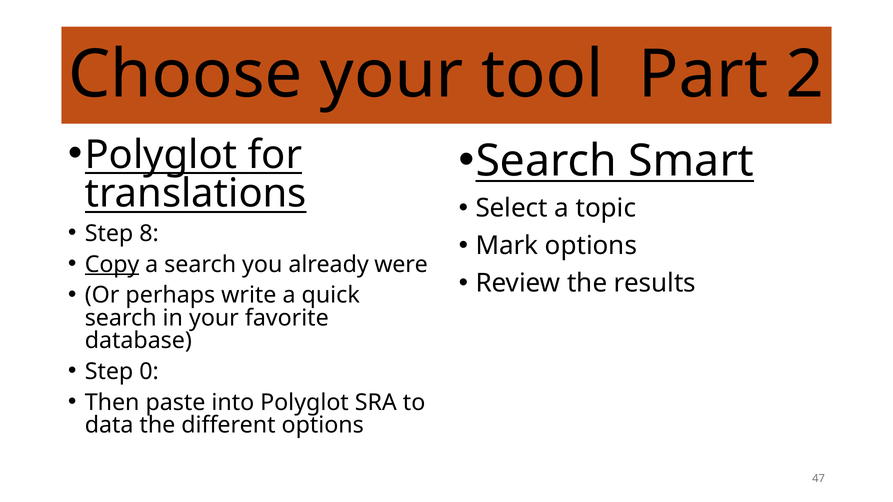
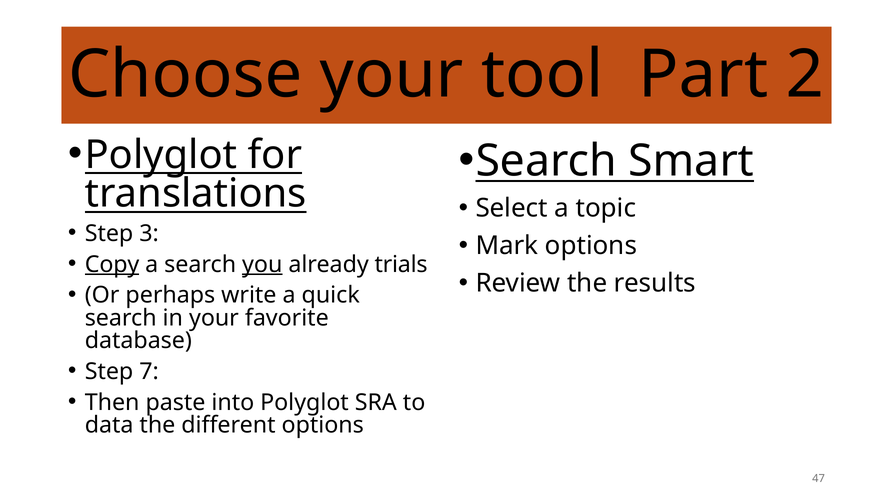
8: 8 -> 3
you underline: none -> present
were: were -> trials
0: 0 -> 7
